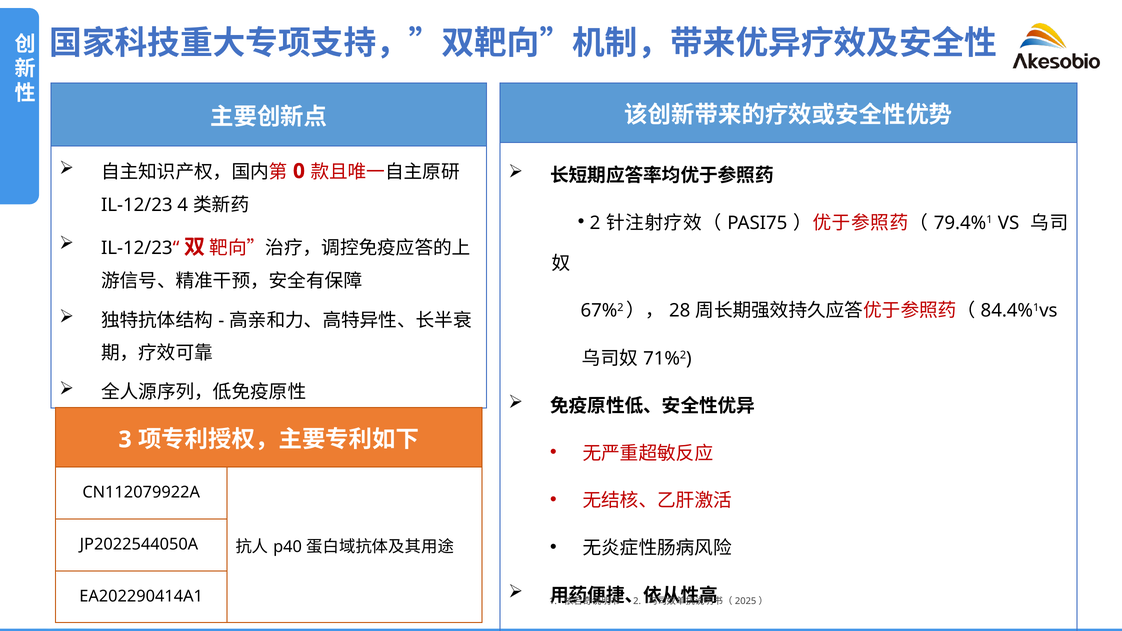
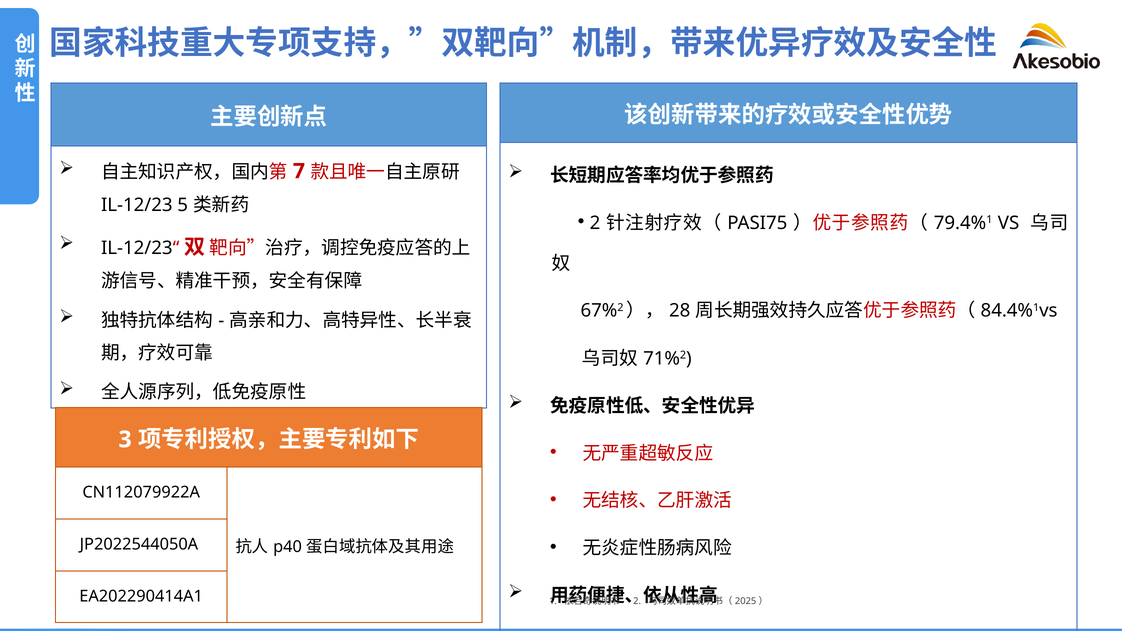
0: 0 -> 7
4 at (183, 205): 4 -> 5
